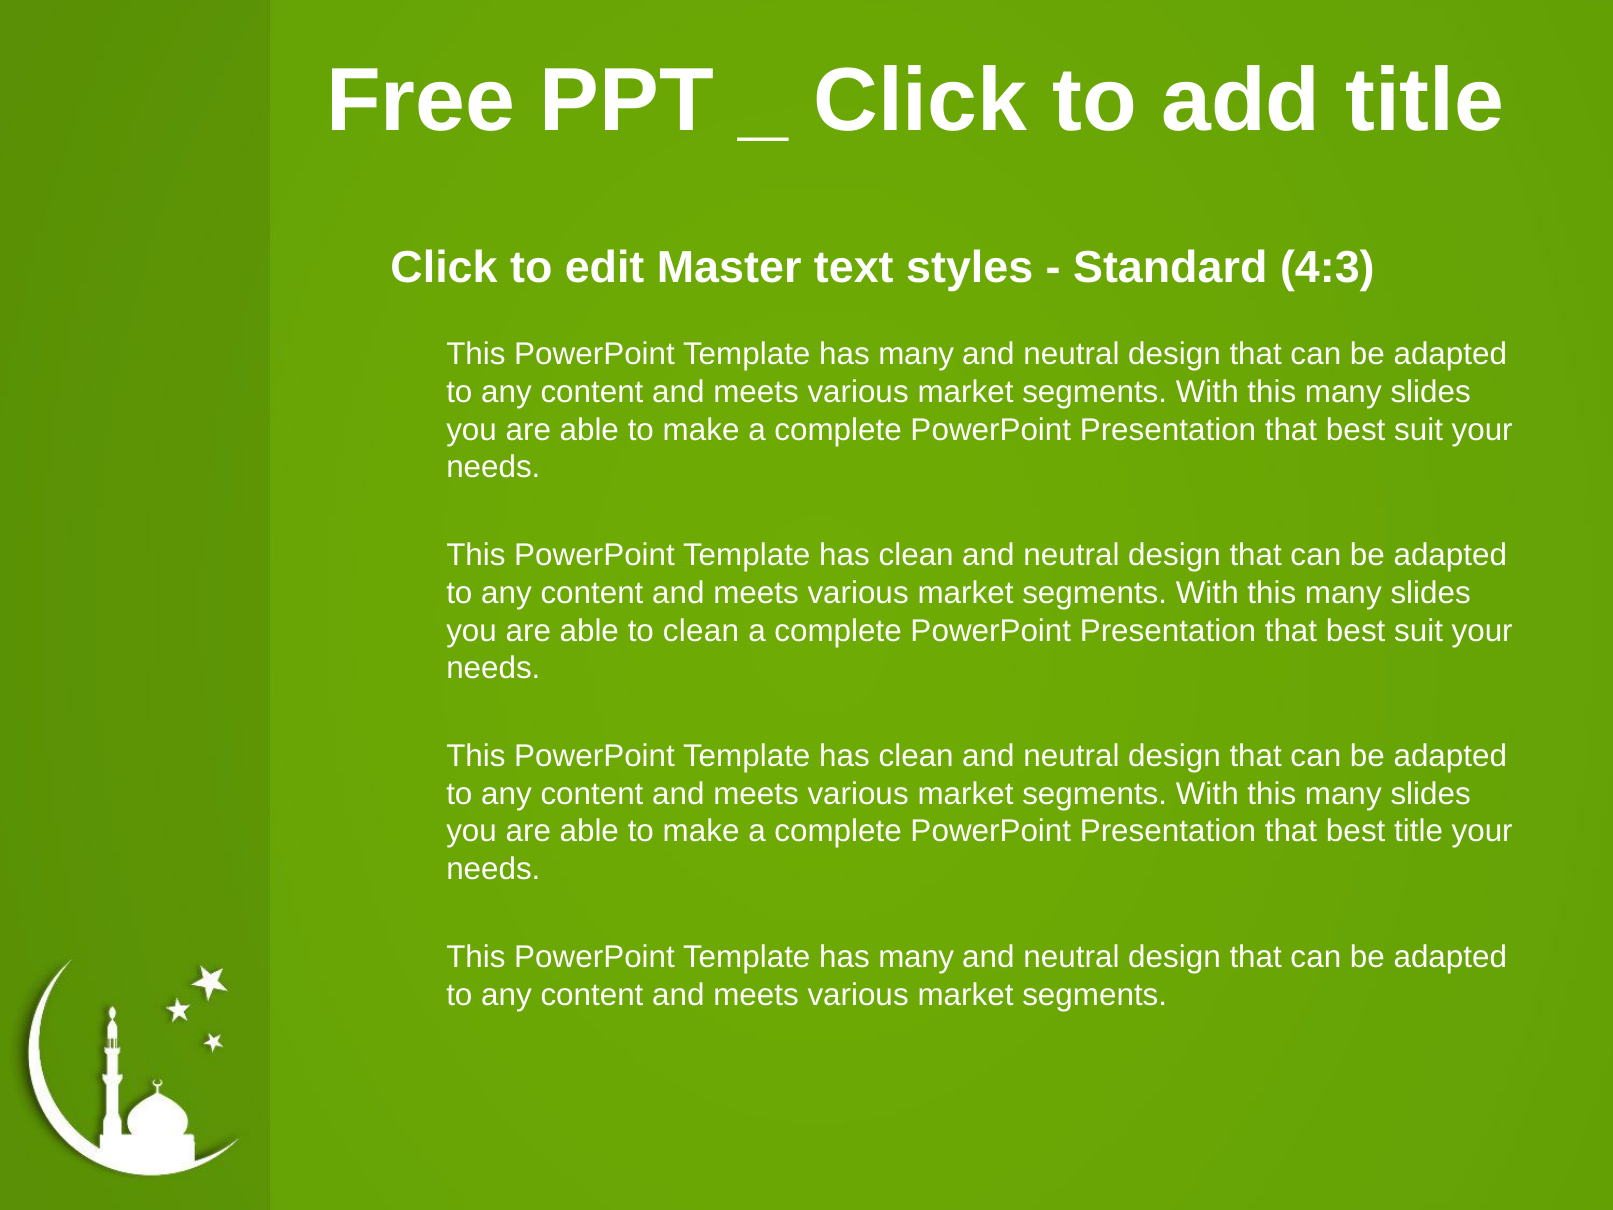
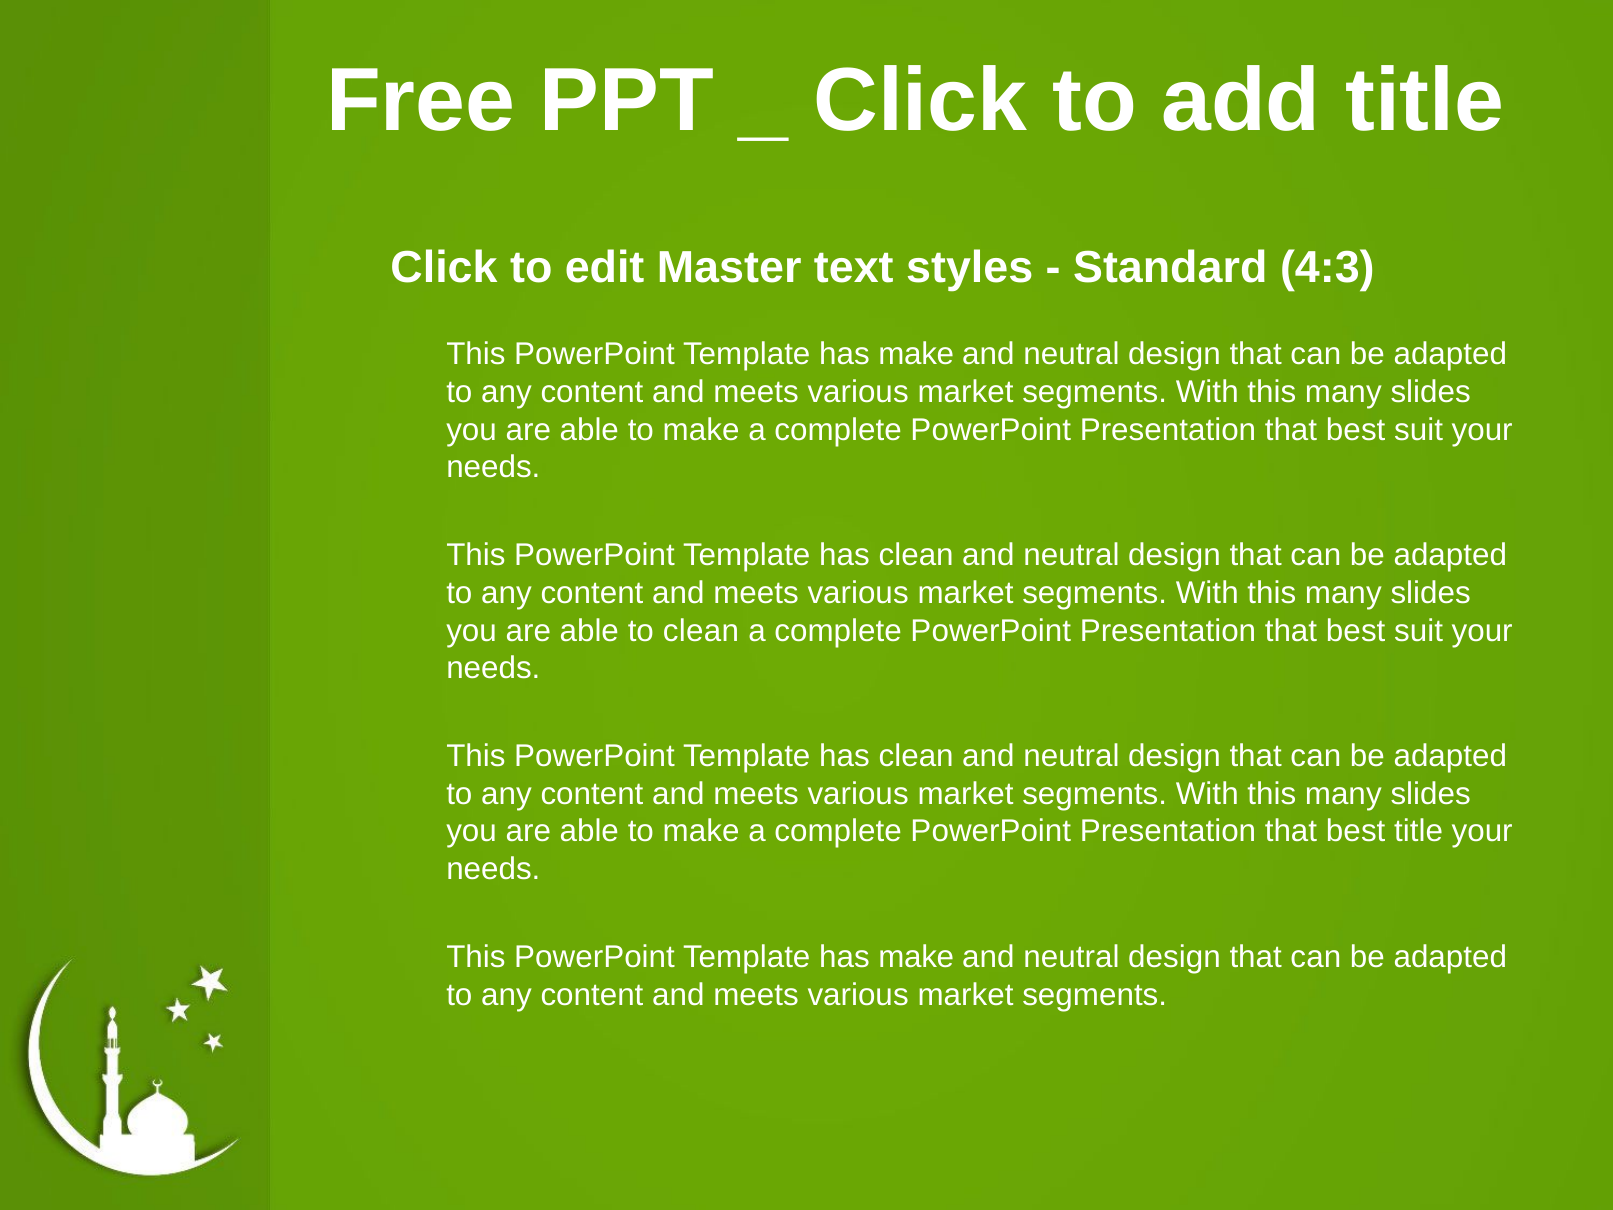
many at (916, 354): many -> make
many at (916, 957): many -> make
